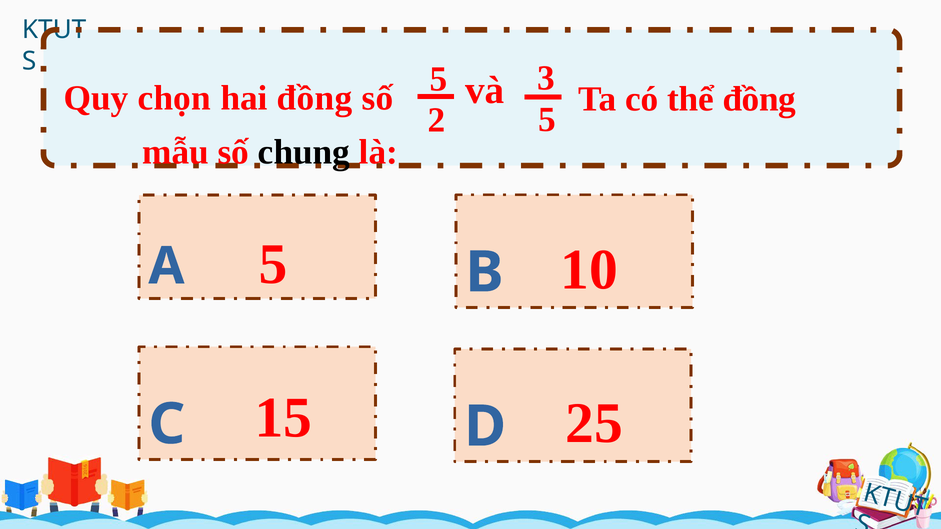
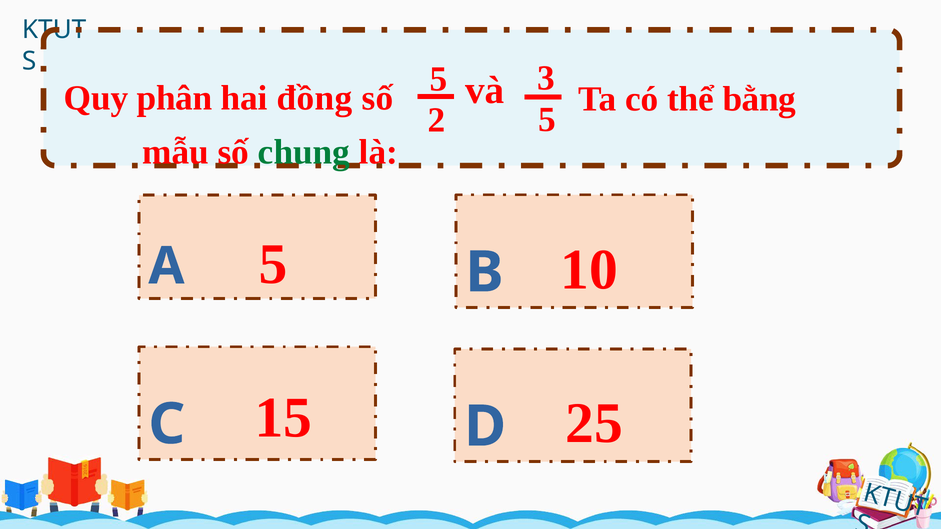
chọn: chọn -> phân
thể đồng: đồng -> bằng
chung colour: black -> green
